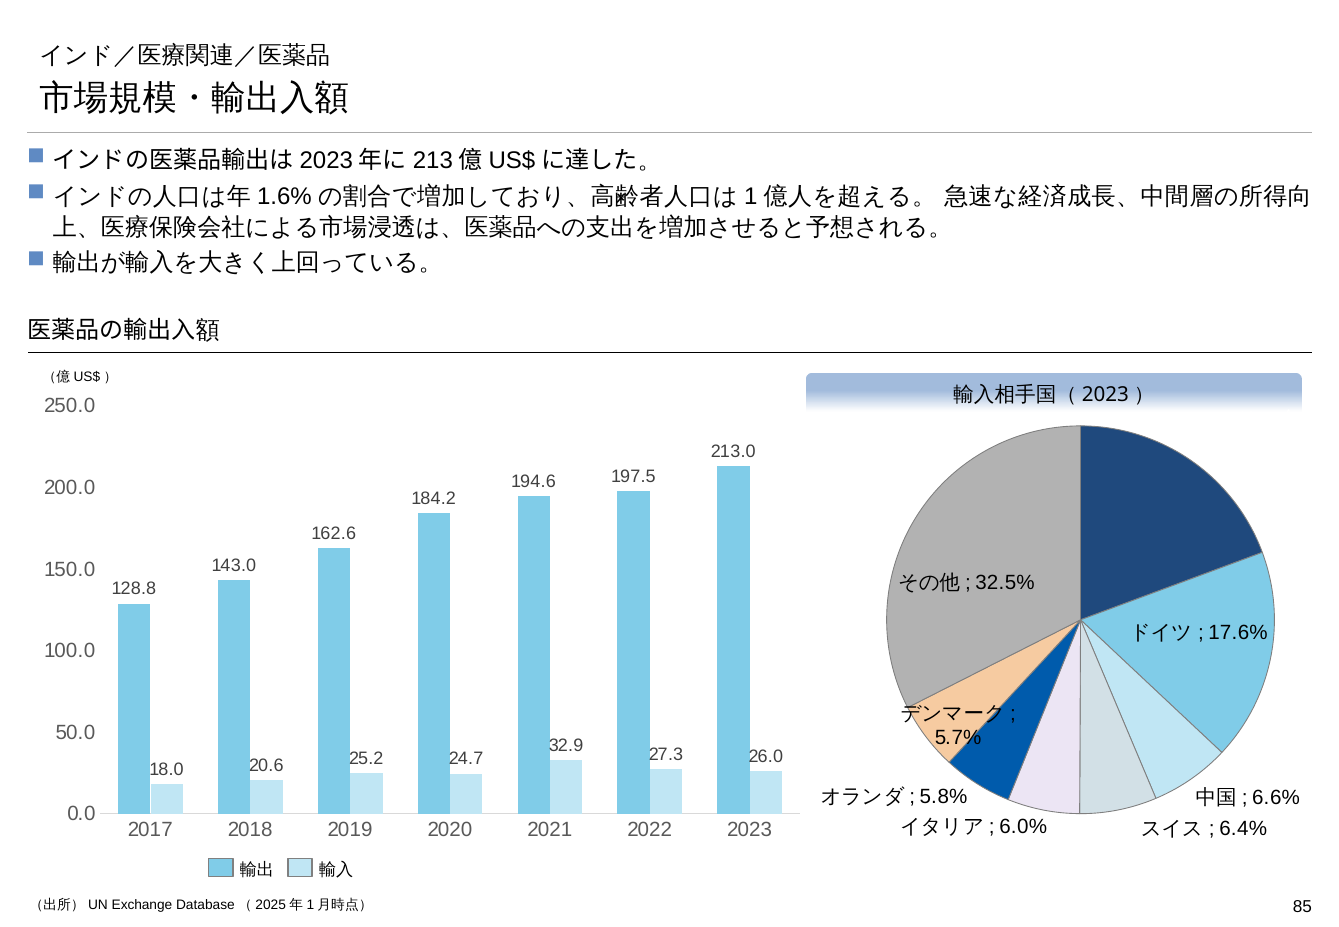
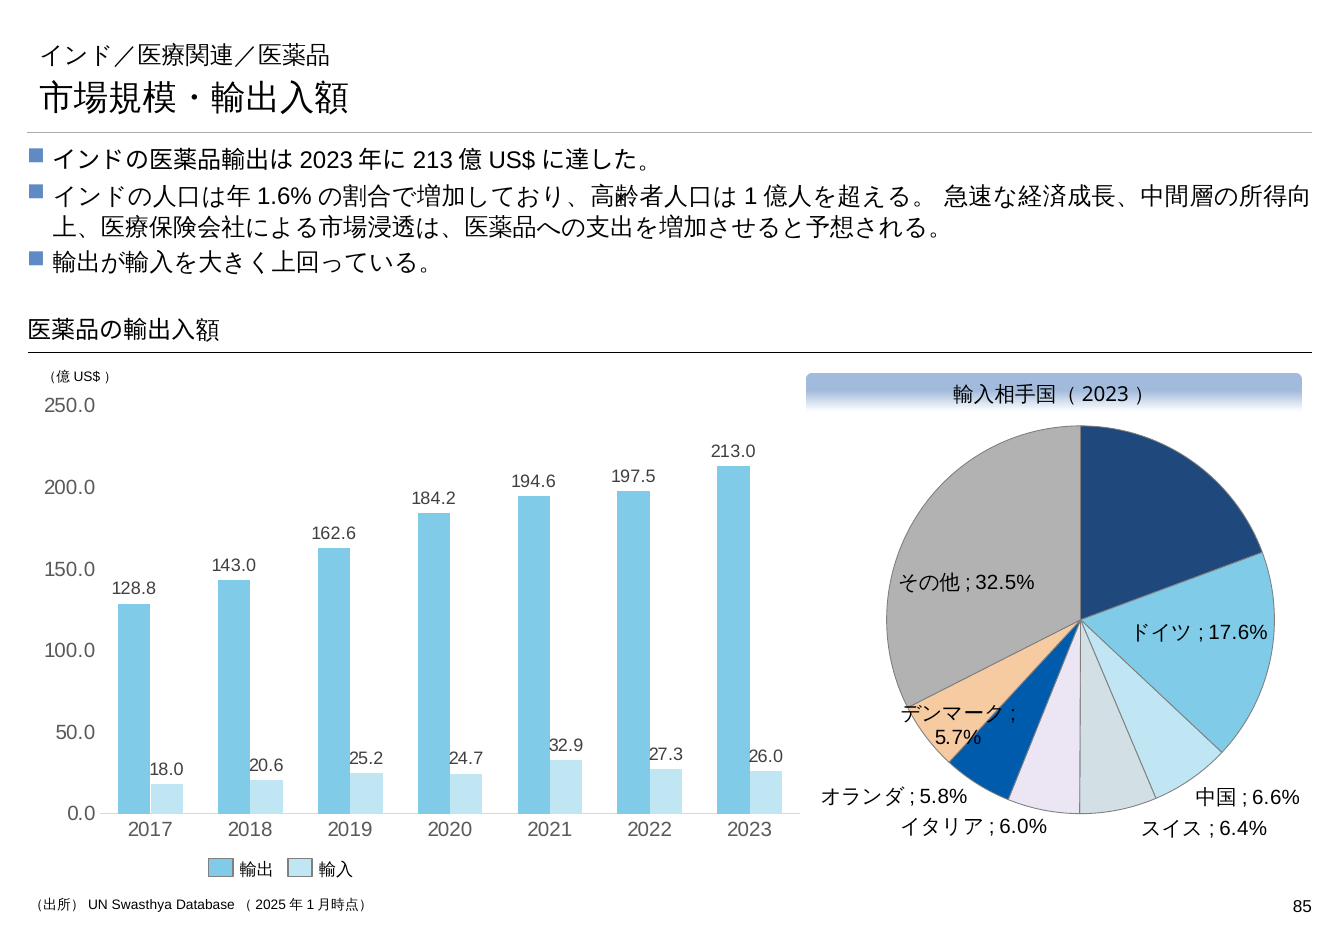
Exchange: Exchange -> Swasthya
